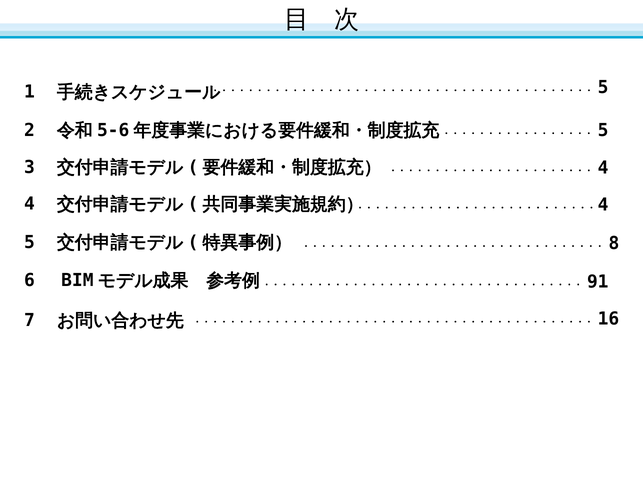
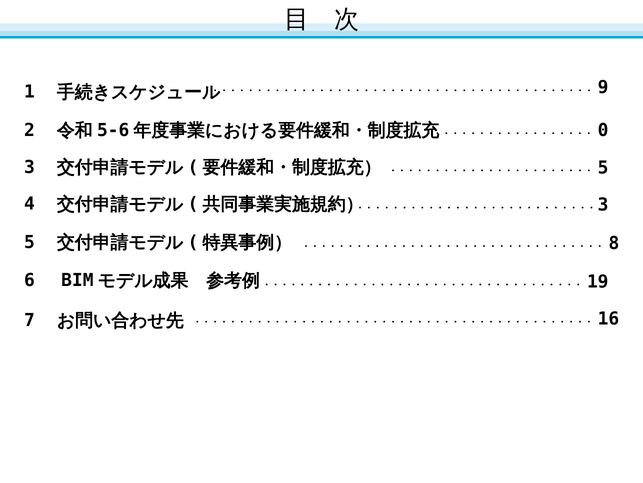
5 at (603, 87): 5 -> 9
5 at (603, 130): 5 -> 0
4 at (603, 167): 4 -> 5
4 at (603, 204): 4 -> 3
91: 91 -> 19
